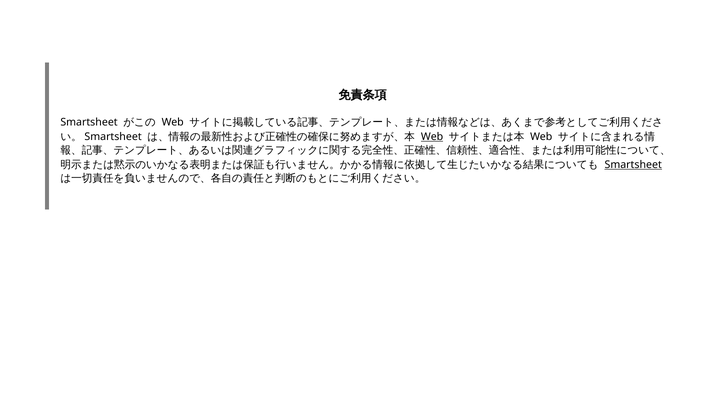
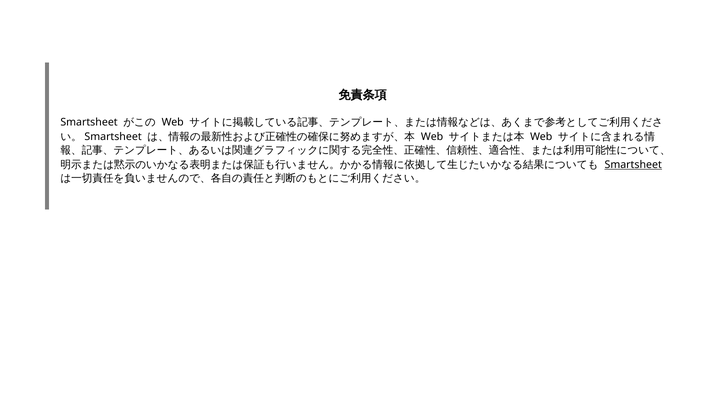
Web at (432, 137) underline: present -> none
